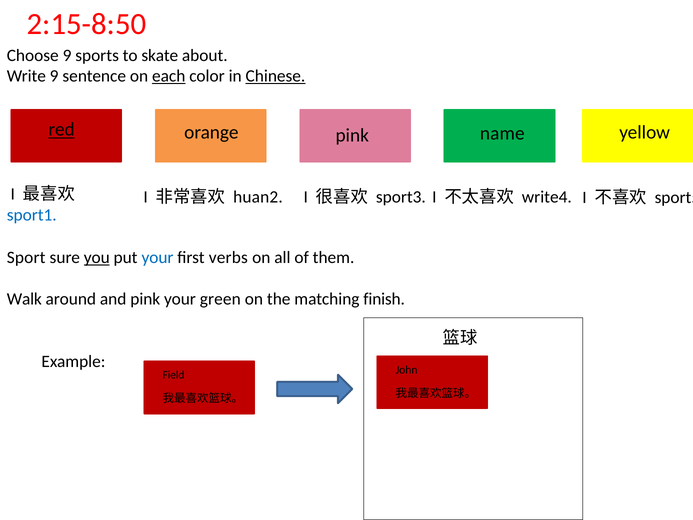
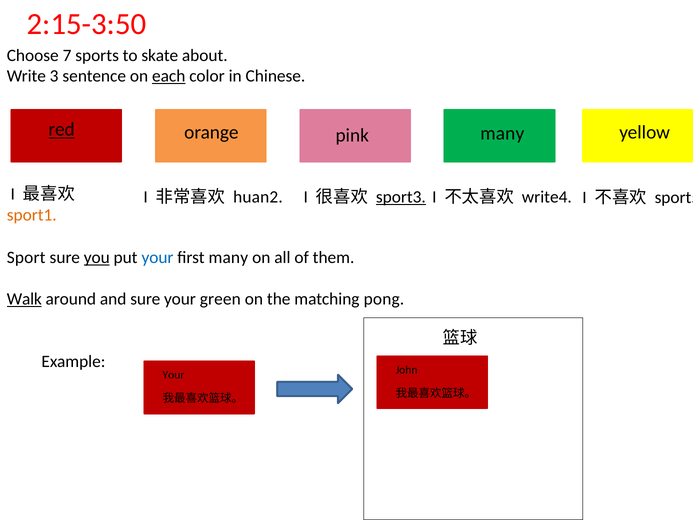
2:15-8:50: 2:15-8:50 -> 2:15-3:50
Choose 9: 9 -> 7
Write 9: 9 -> 3
Chinese underline: present -> none
pink name: name -> many
sport3 underline: none -> present
sport1 colour: blue -> orange
first verbs: verbs -> many
Walk underline: none -> present
and pink: pink -> sure
finish: finish -> pong
Field at (174, 375): Field -> Your
